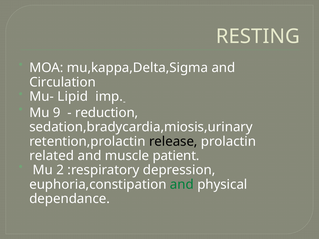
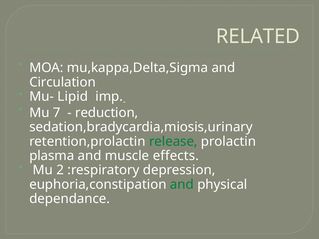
RESTING: RESTING -> RELATED
9: 9 -> 7
release colour: black -> green
related: related -> plasma
patient: patient -> effects
